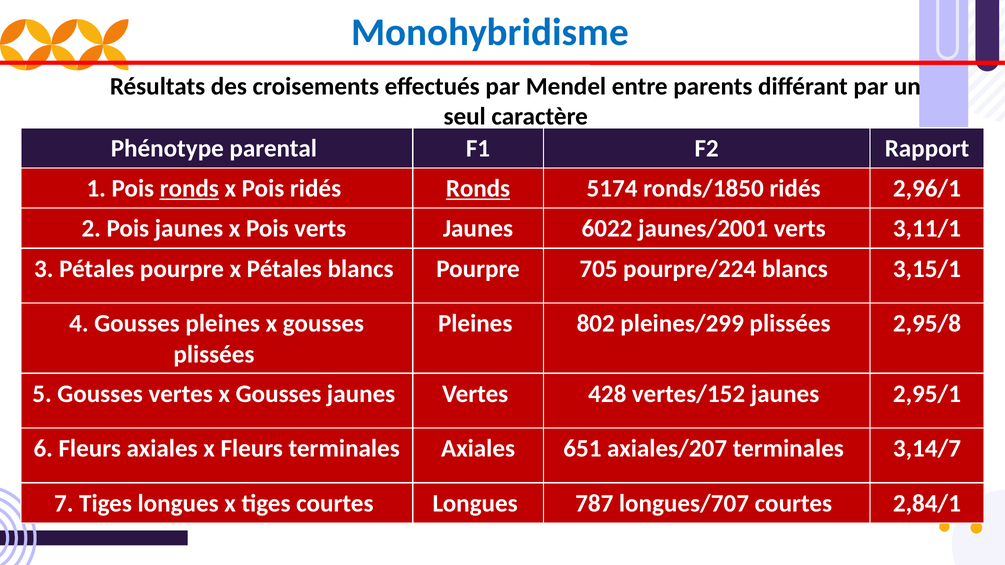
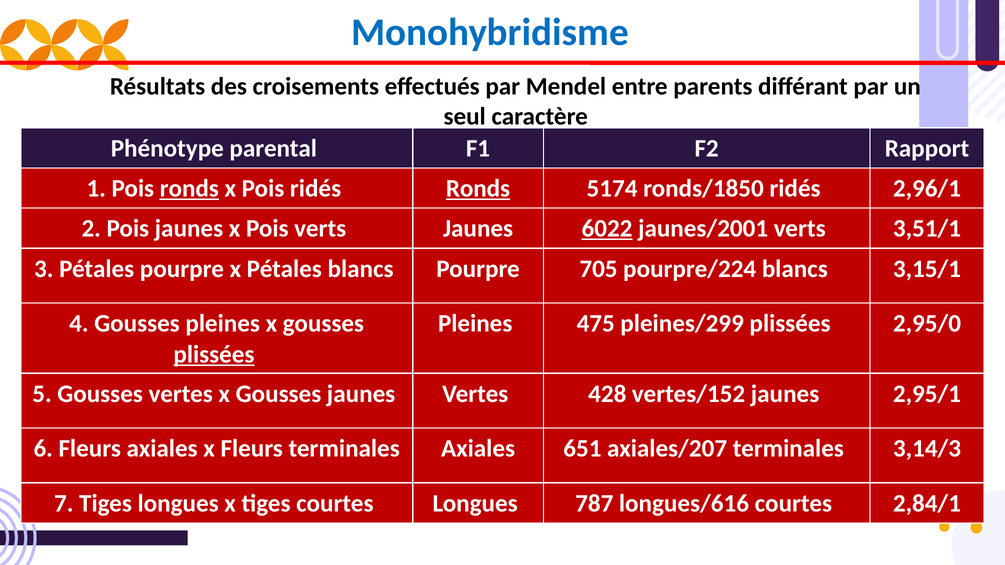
6022 underline: none -> present
3,11/1: 3,11/1 -> 3,51/1
802: 802 -> 475
2,95/8: 2,95/8 -> 2,95/0
plissées at (214, 354) underline: none -> present
3,14/7: 3,14/7 -> 3,14/3
longues/707: longues/707 -> longues/616
